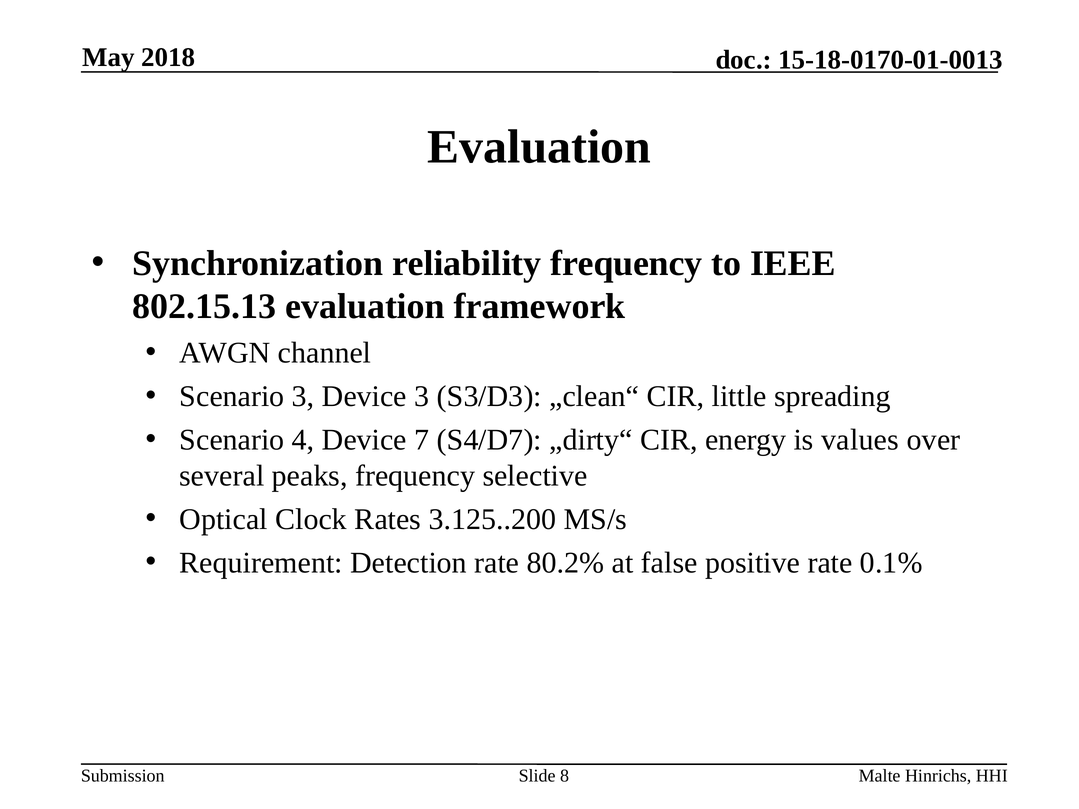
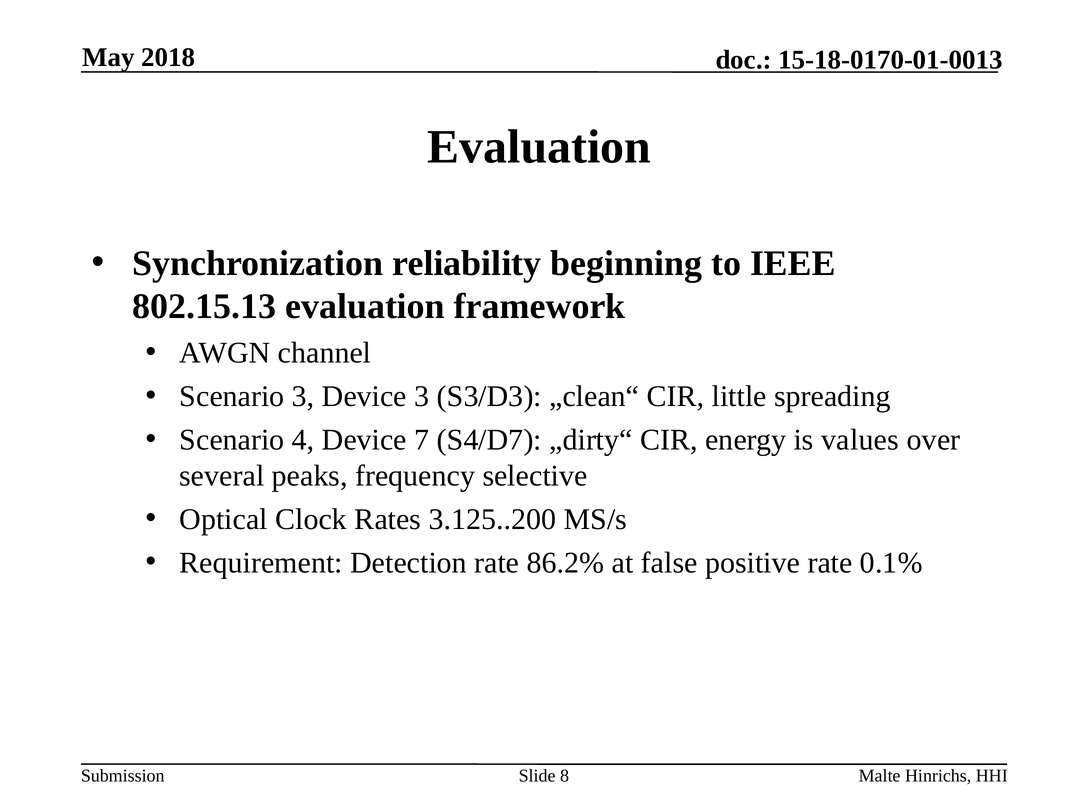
reliability frequency: frequency -> beginning
80.2%: 80.2% -> 86.2%
